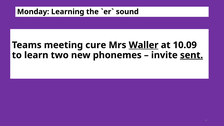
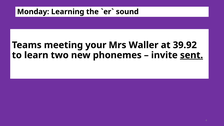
cure: cure -> your
Waller underline: present -> none
10.09: 10.09 -> 39.92
